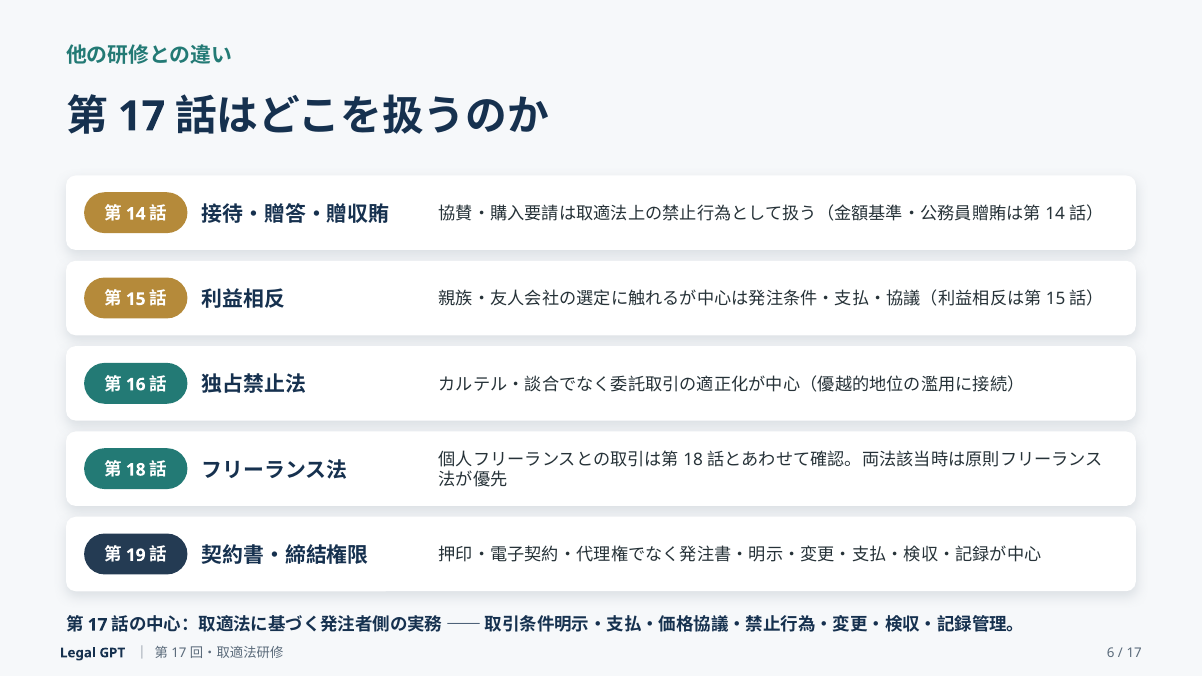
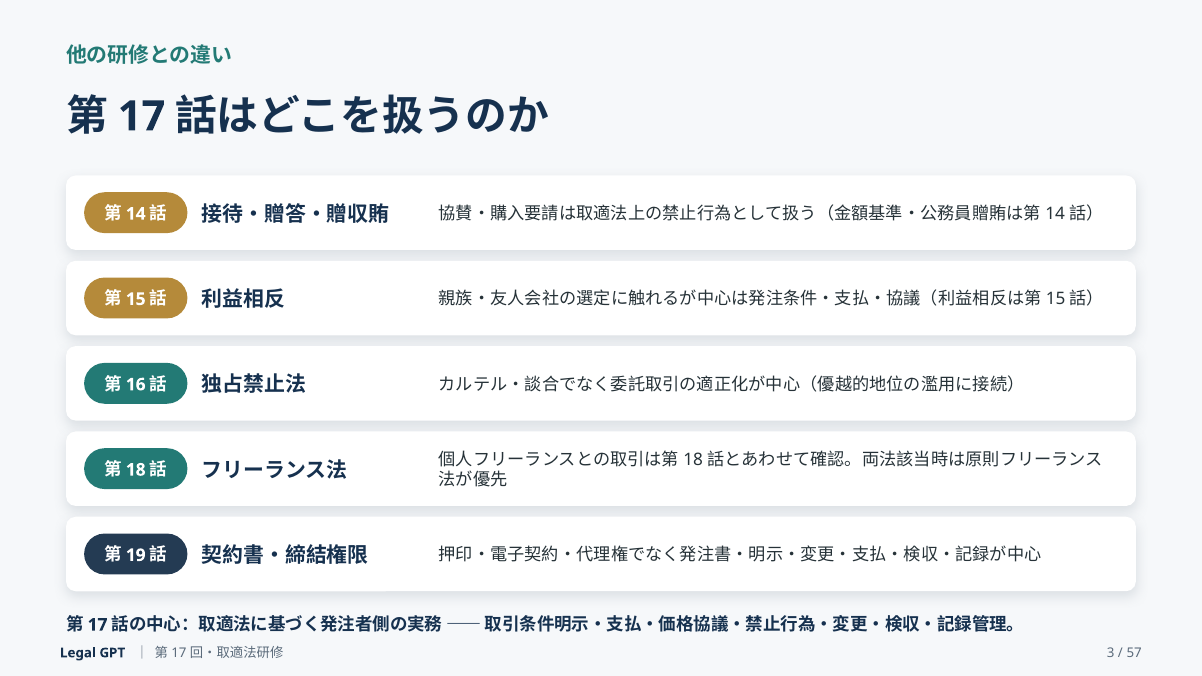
6: 6 -> 3
17 at (1134, 653): 17 -> 57
